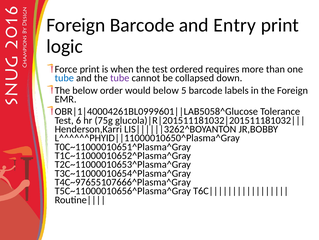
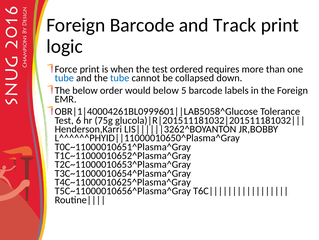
Entry: Entry -> Track
tube at (120, 78) colour: purple -> blue
T4C~97655107666^Plasma^Gray: T4C~97655107666^Plasma^Gray -> T4C~11000010625^Plasma^Gray
